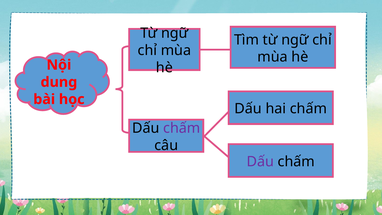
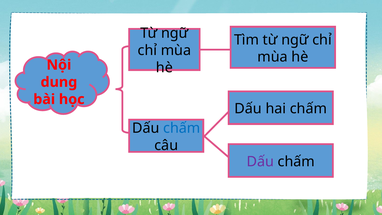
chấm at (182, 128) colour: purple -> blue
